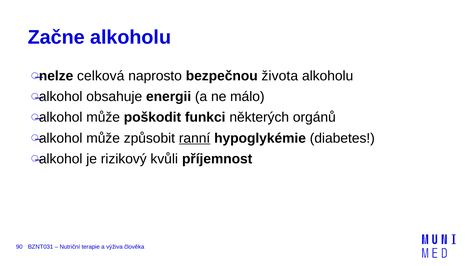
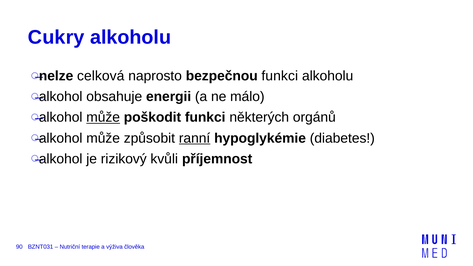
Začne: Začne -> Cukry
bezpečnou života: života -> funkci
může at (103, 117) underline: none -> present
